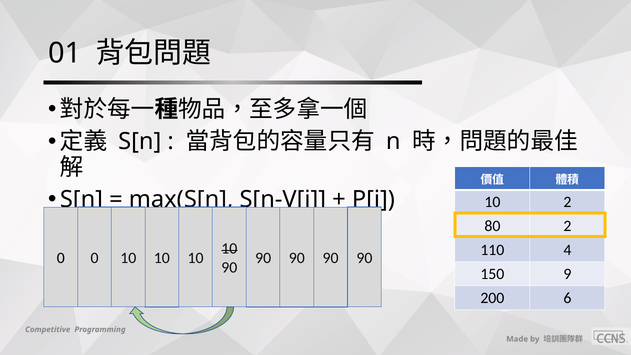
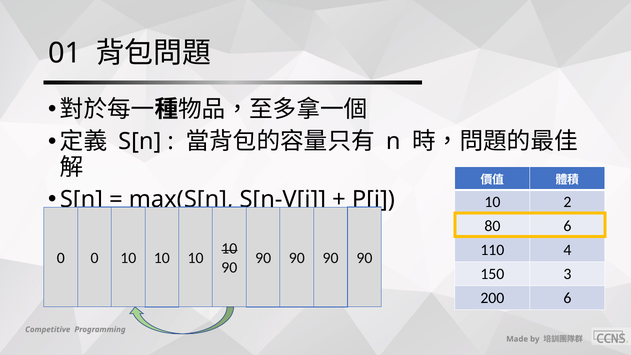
80 2: 2 -> 6
9: 9 -> 3
